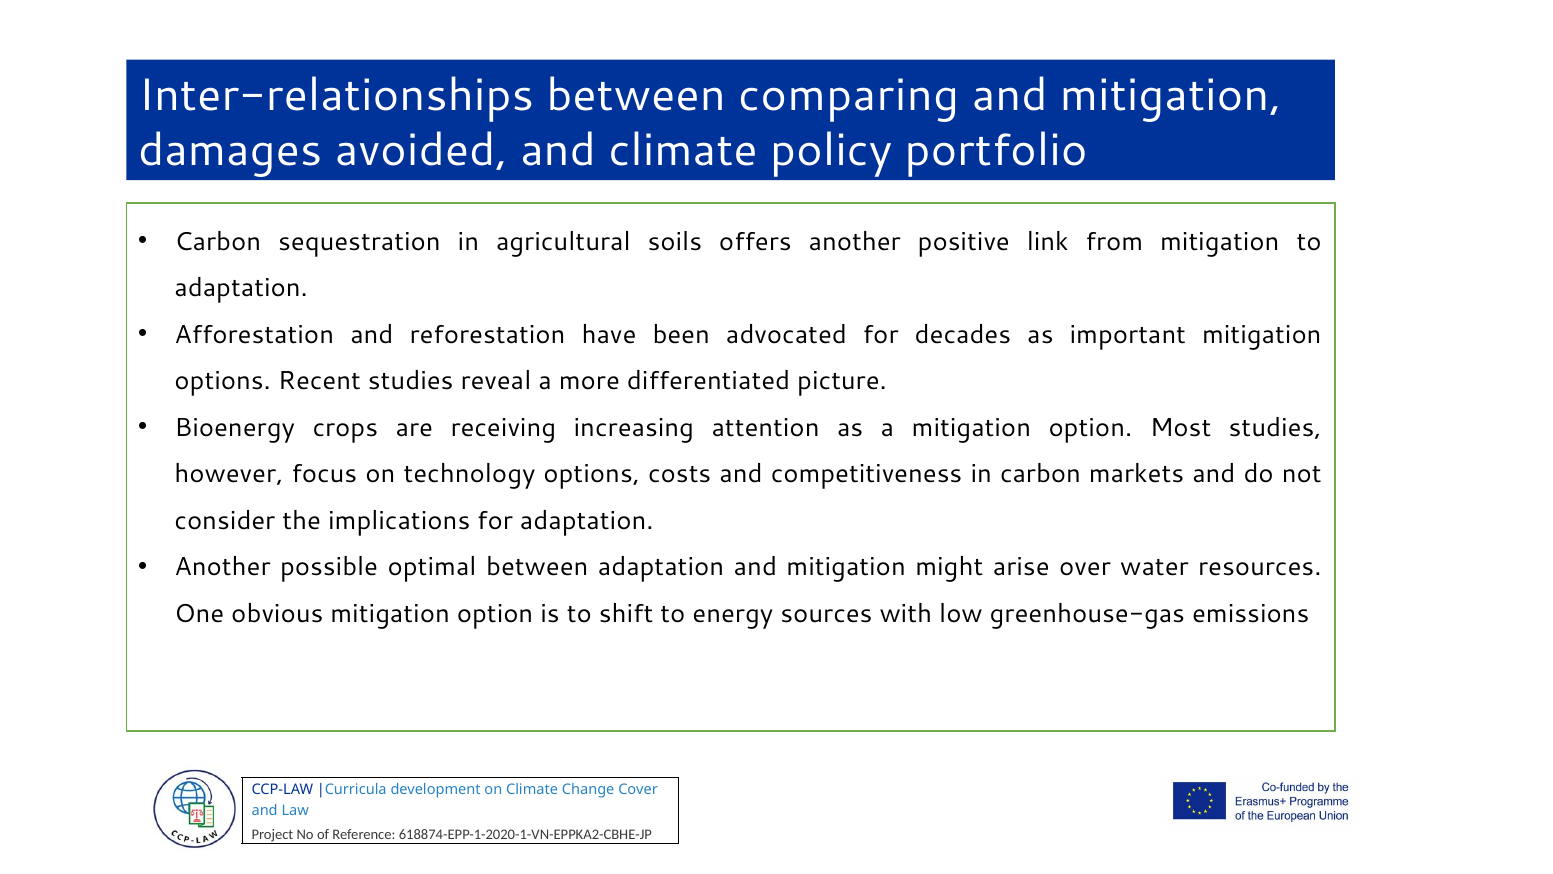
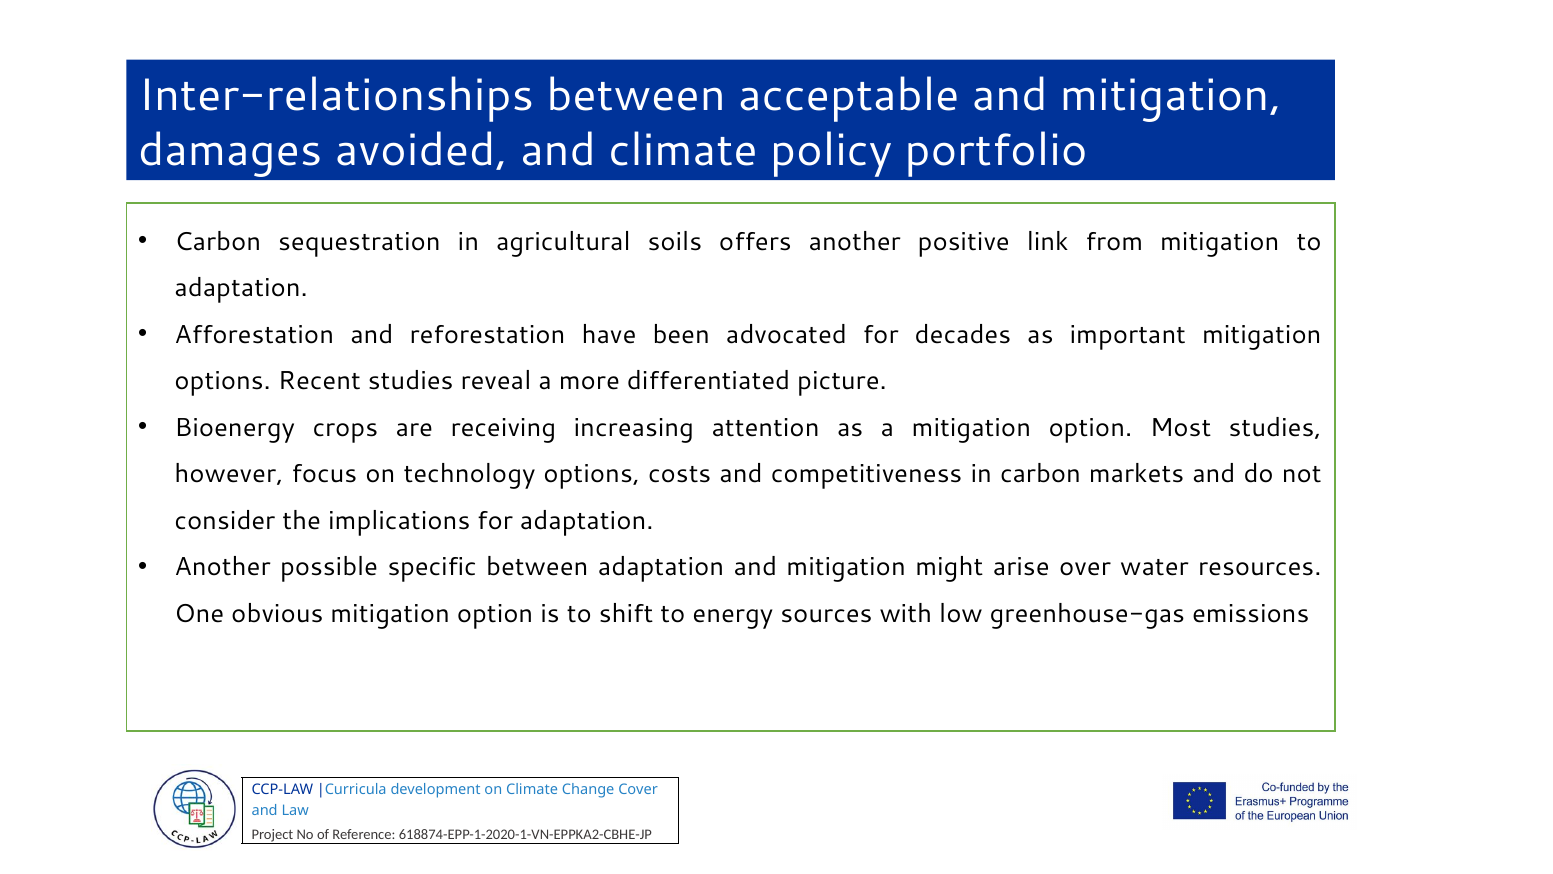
comparing: comparing -> acceptable
optimal: optimal -> specific
